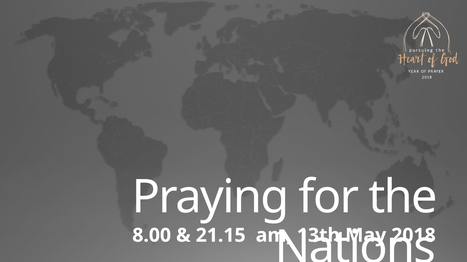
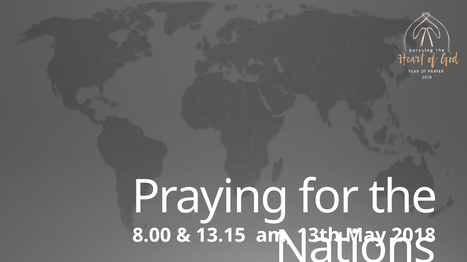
21.15: 21.15 -> 13.15
